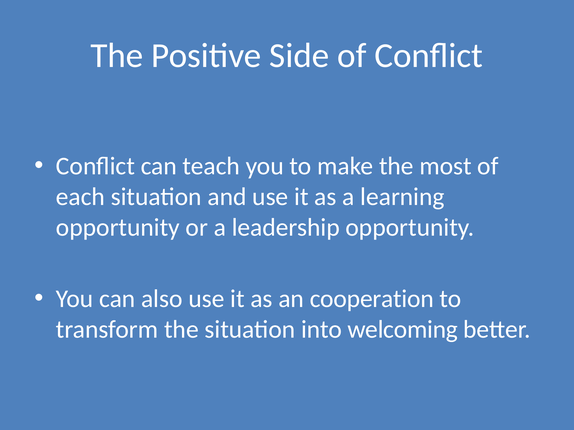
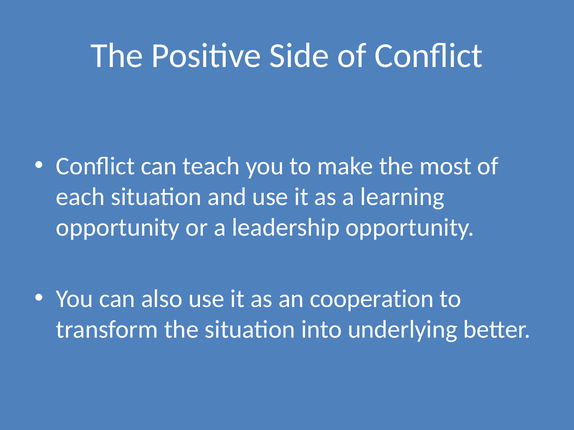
welcoming: welcoming -> underlying
